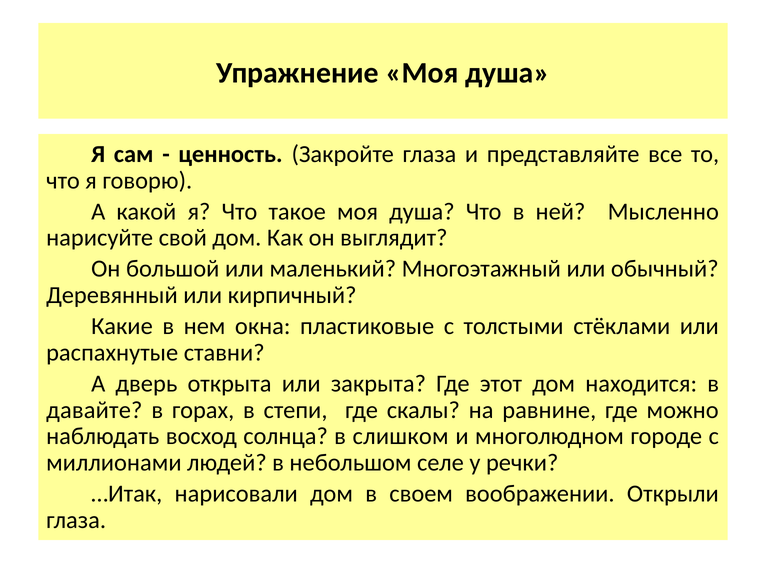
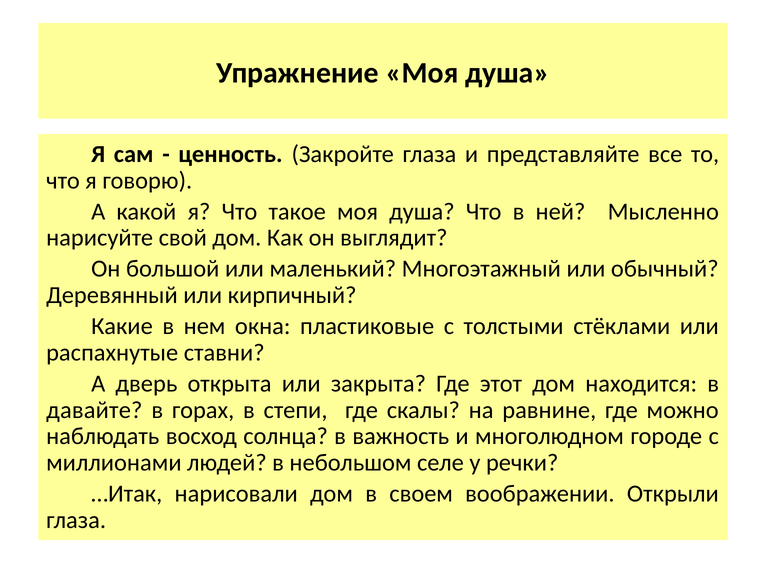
слишком: слишком -> важность
